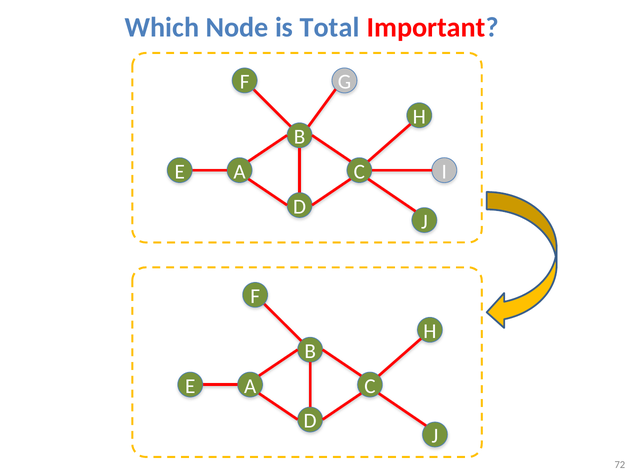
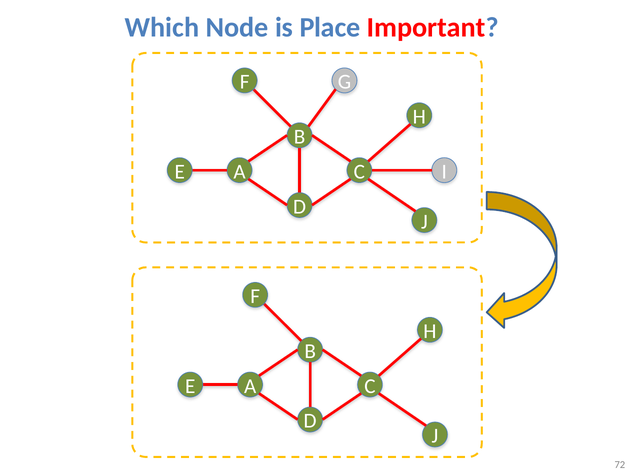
Total: Total -> Place
